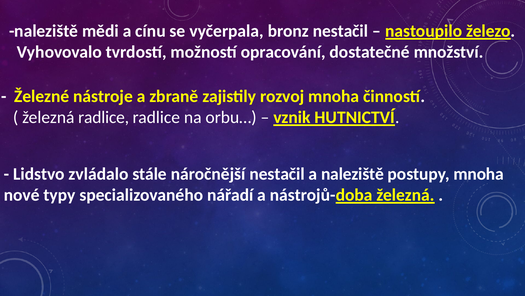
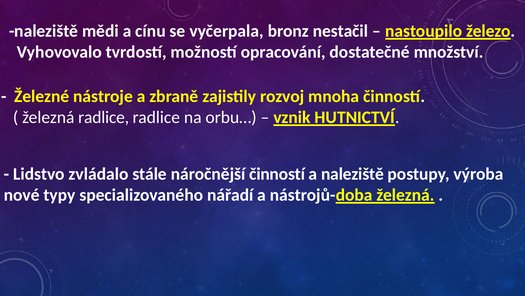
náročnější nestačil: nestačil -> činností
postupy mnoha: mnoha -> výroba
